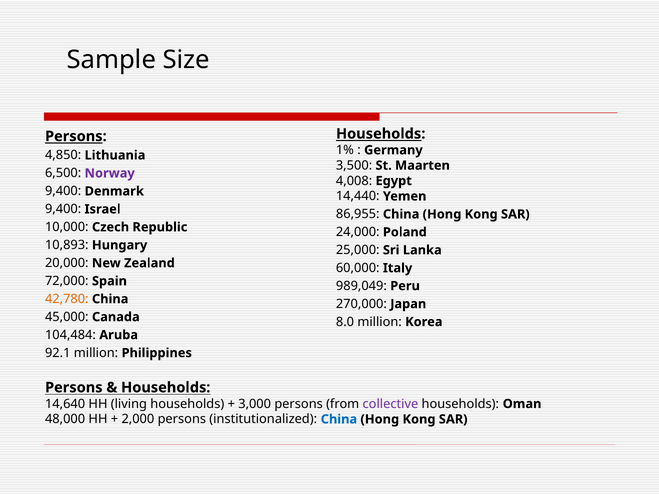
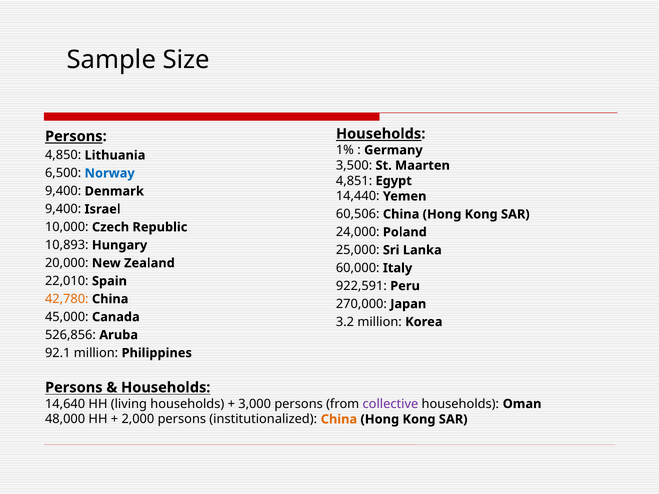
Norway colour: purple -> blue
4,008: 4,008 -> 4,851
86,955: 86,955 -> 60,506
72,000: 72,000 -> 22,010
989,049: 989,049 -> 922,591
8.0: 8.0 -> 3.2
104,484: 104,484 -> 526,856
China at (339, 419) colour: blue -> orange
